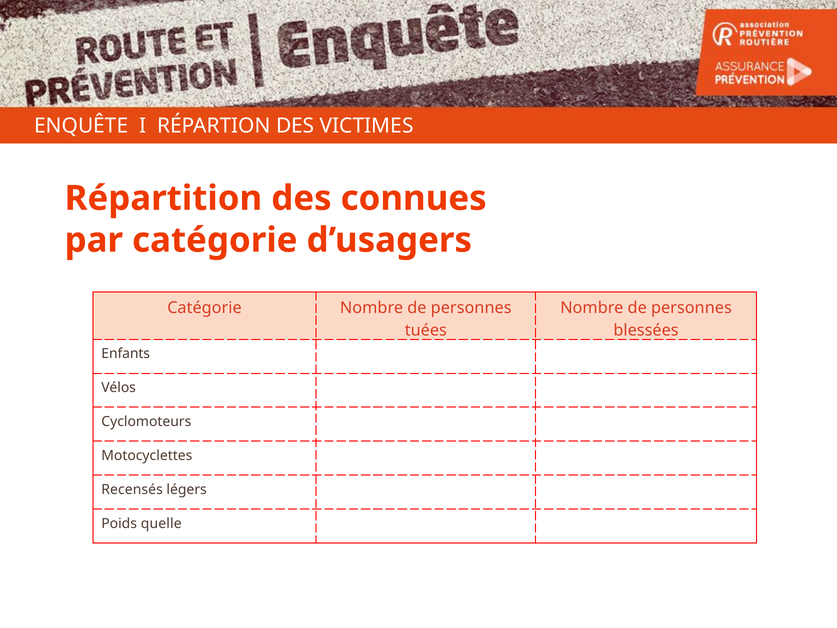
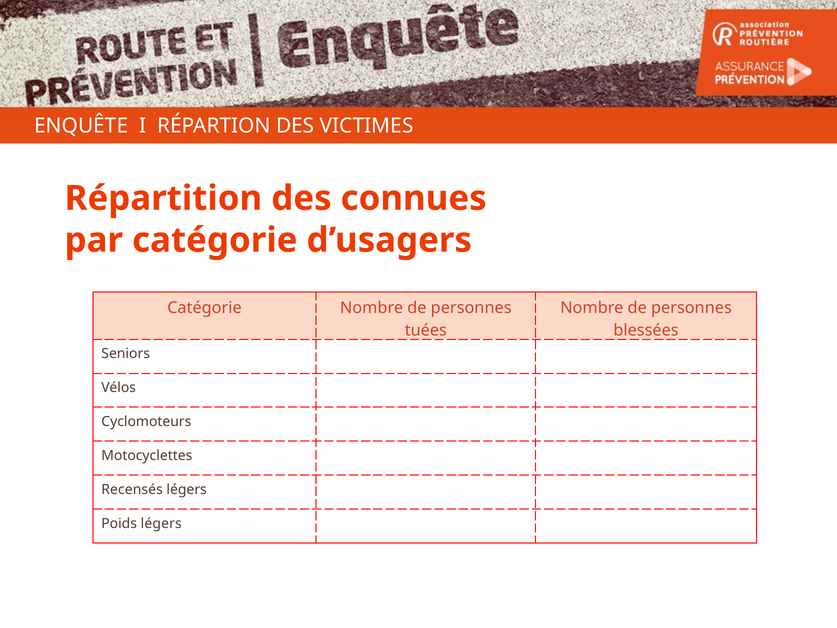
Enfants: Enfants -> Seniors
Poids quelle: quelle -> légers
